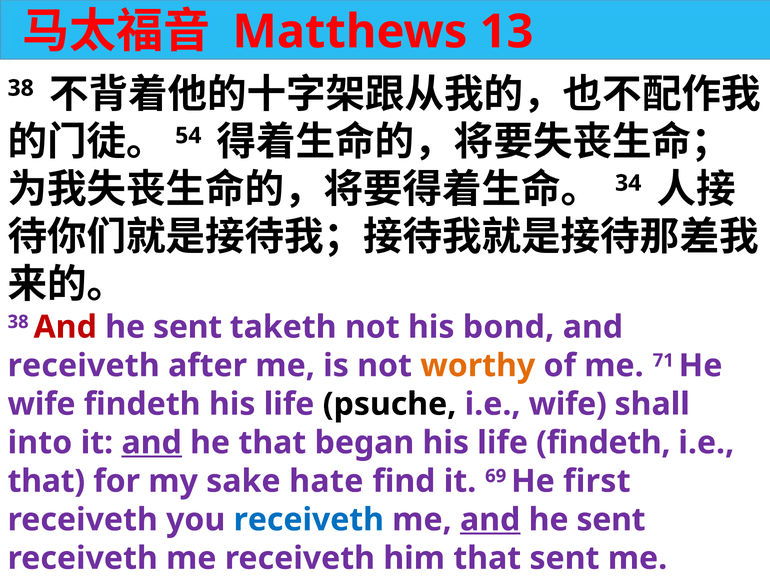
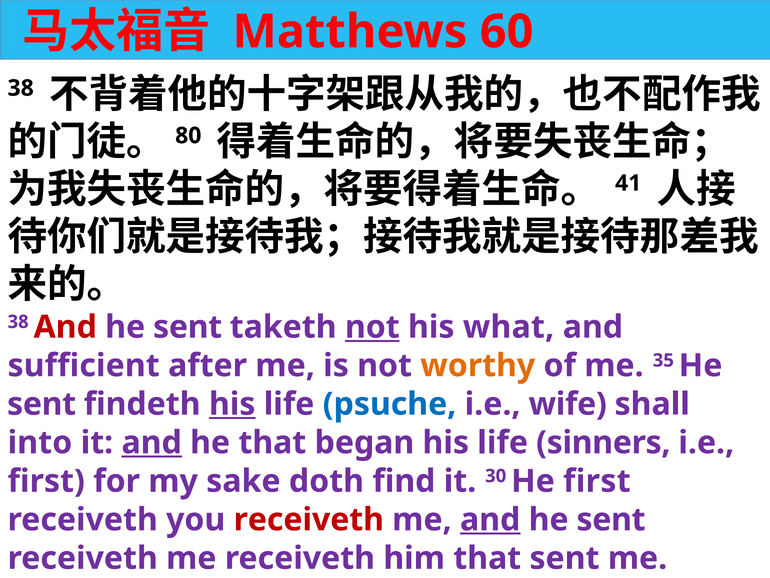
13: 13 -> 60
54: 54 -> 80
34: 34 -> 41
not at (372, 327) underline: none -> present
bond: bond -> what
receiveth at (84, 365): receiveth -> sufficient
71: 71 -> 35
wife at (42, 404): wife -> sent
his at (232, 404) underline: none -> present
psuche colour: black -> blue
life findeth: findeth -> sinners
that at (46, 481): that -> first
hate: hate -> doth
69: 69 -> 30
receiveth at (309, 519) colour: blue -> red
